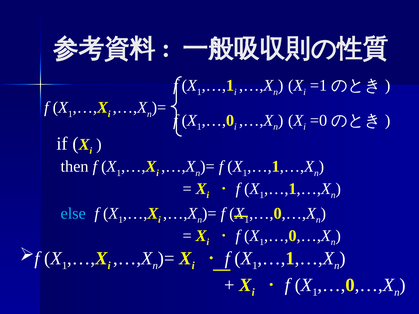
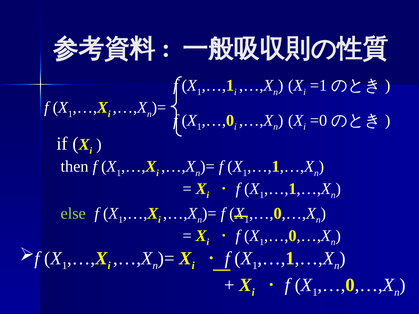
else colour: light blue -> light green
